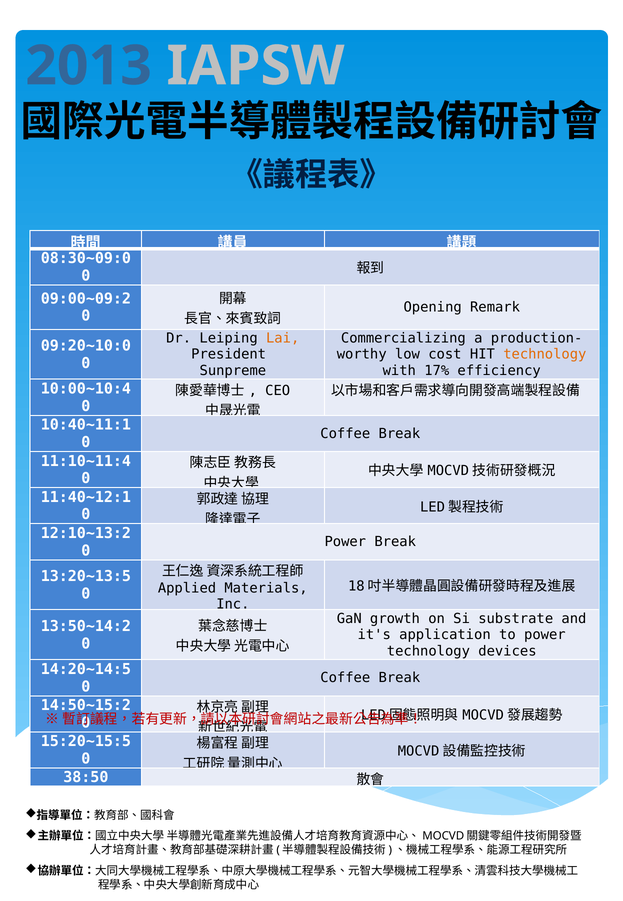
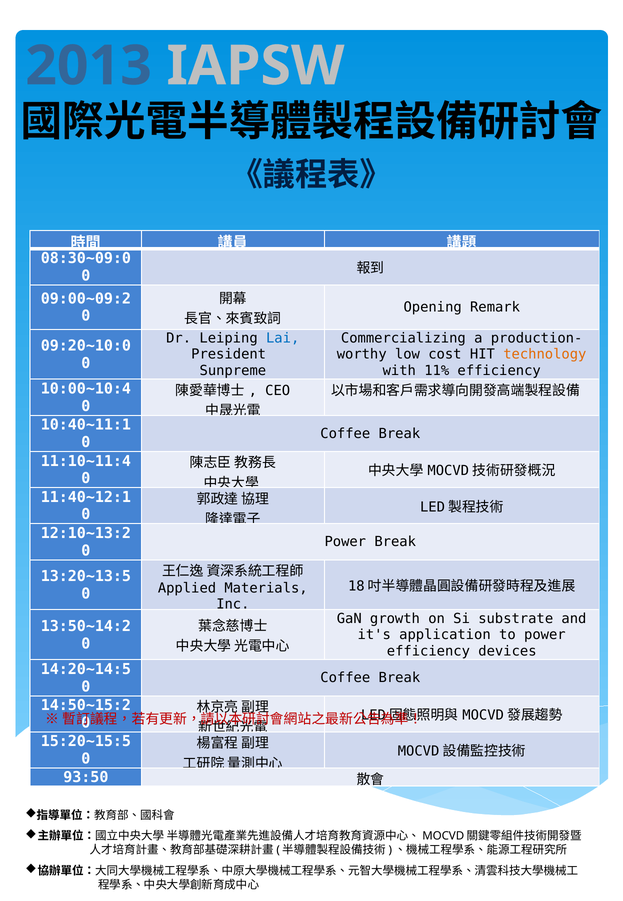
Lai colour: orange -> blue
17%: 17% -> 11%
technology at (428, 650): technology -> efficiency
38:50: 38:50 -> 93:50
